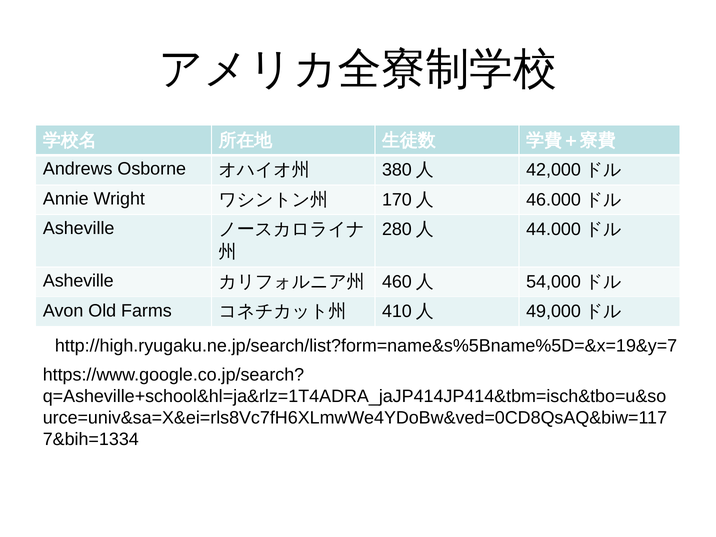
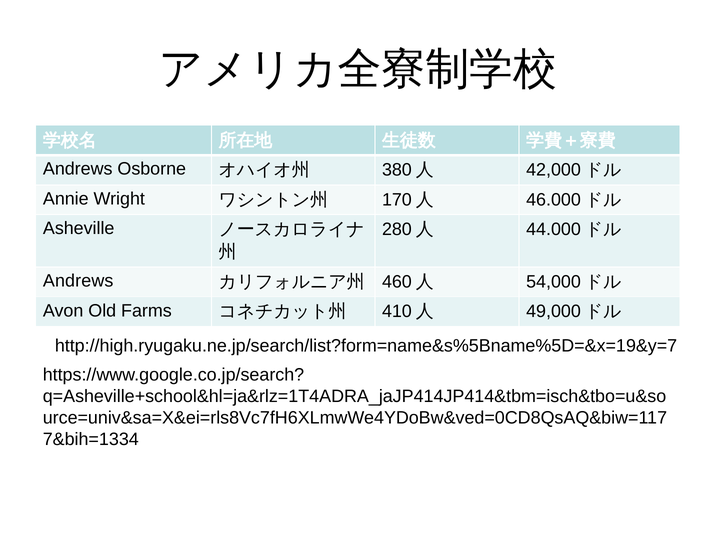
Asheville at (78, 281): Asheville -> Andrews
